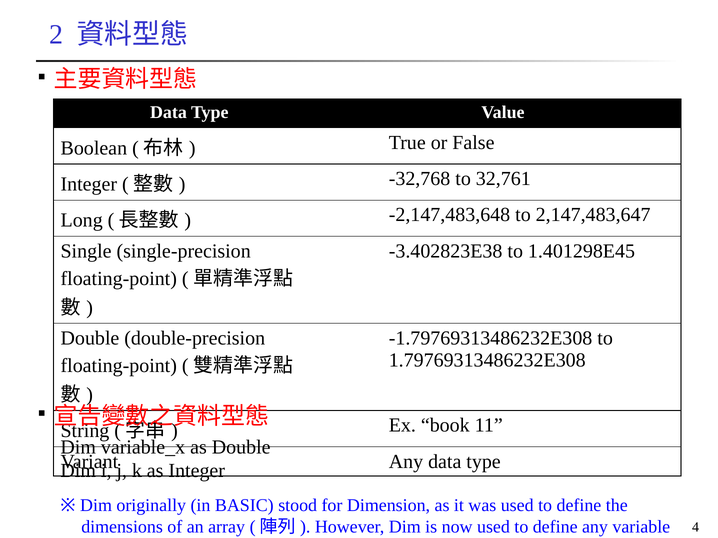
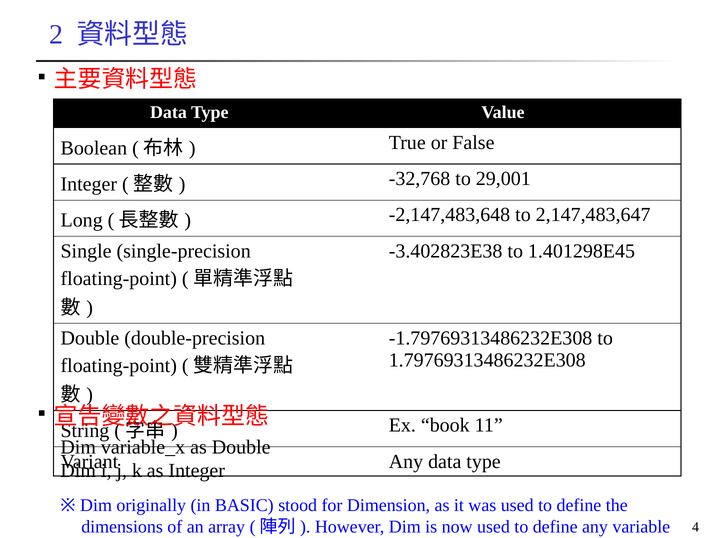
32,761: 32,761 -> 29,001
